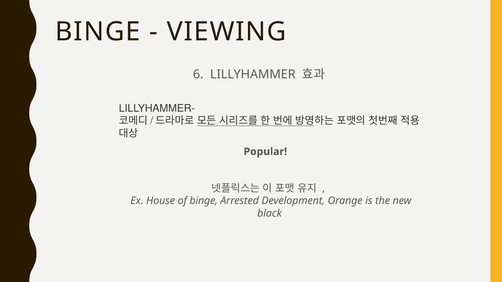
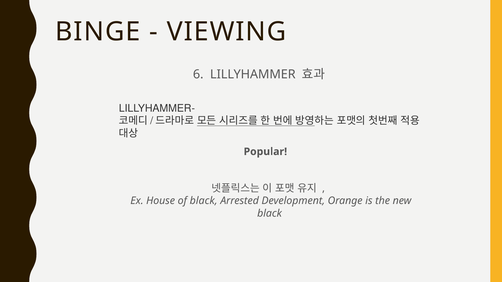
of binge: binge -> black
